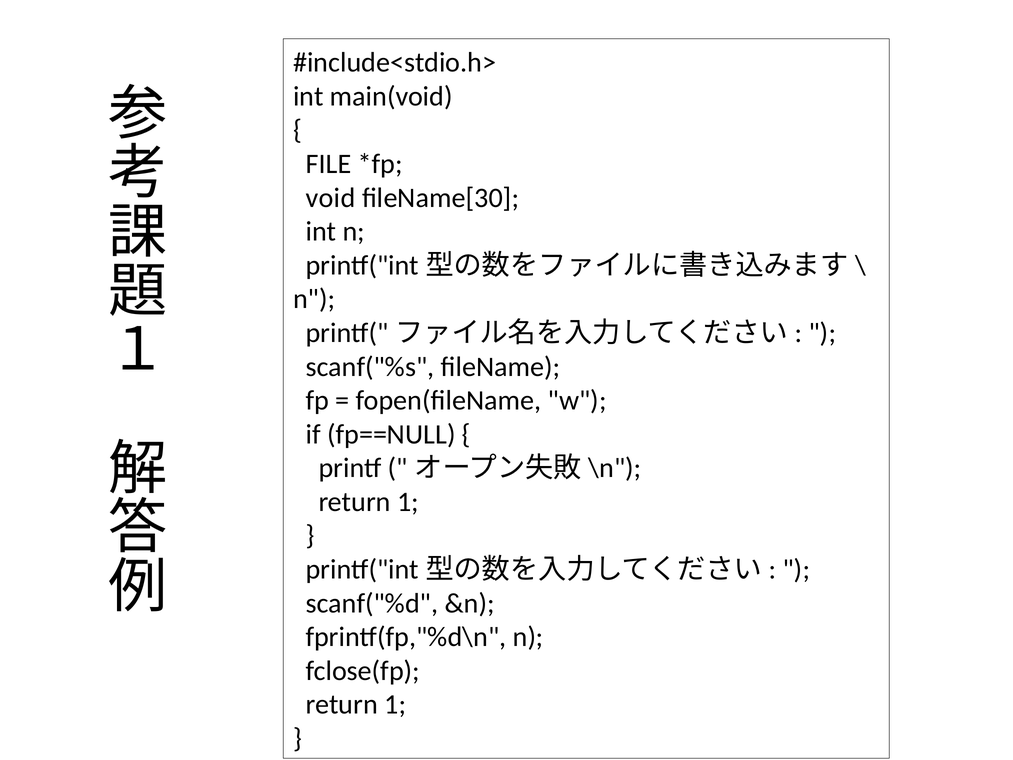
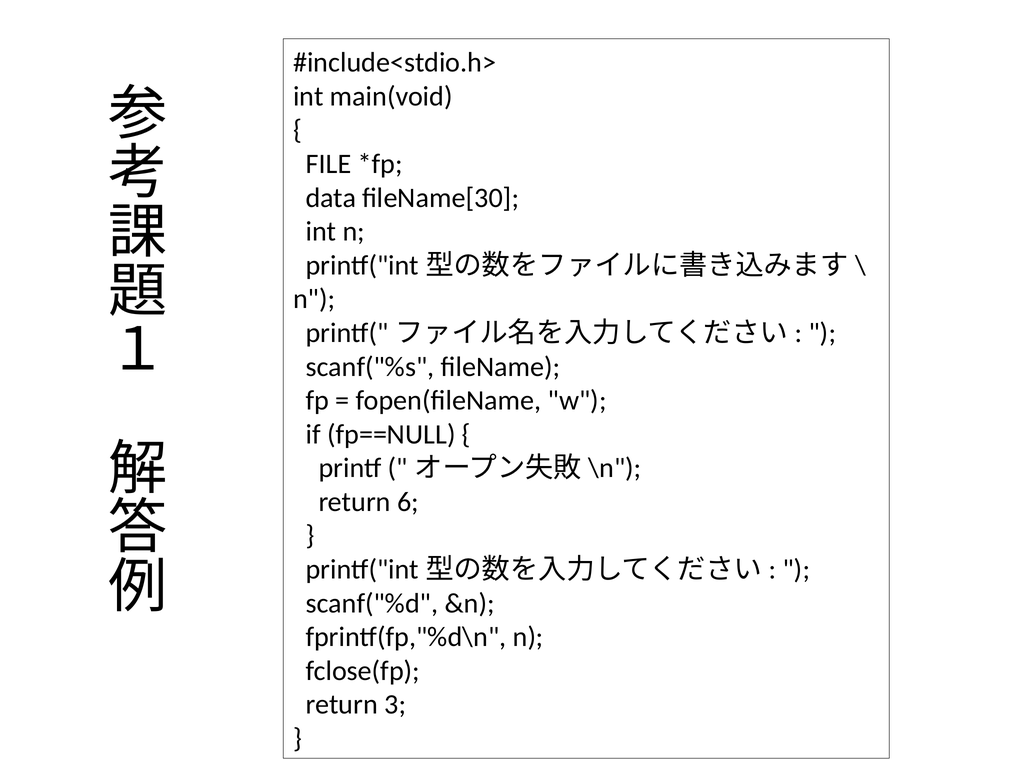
void: void -> data
1 at (408, 502): 1 -> 6
1 at (395, 704): 1 -> 3
